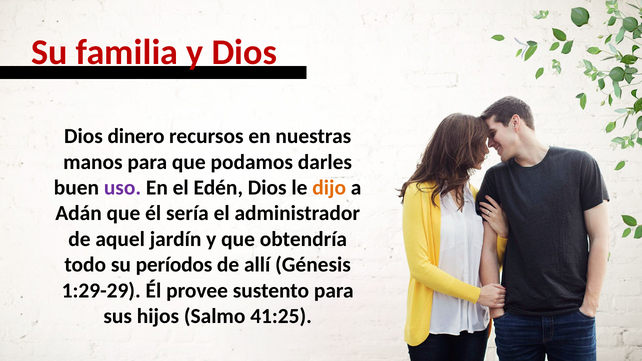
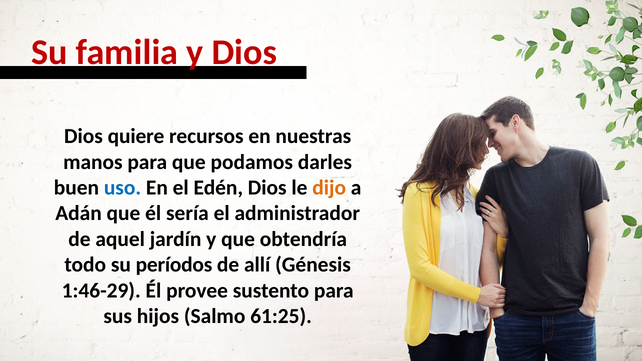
dinero: dinero -> quiere
uso colour: purple -> blue
1:29-29: 1:29-29 -> 1:46-29
41:25: 41:25 -> 61:25
